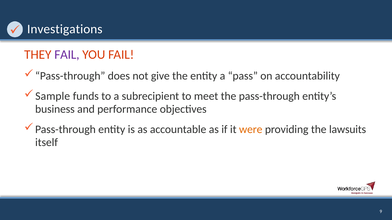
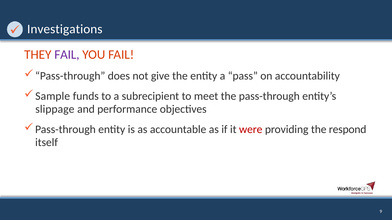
business: business -> slippage
were colour: orange -> red
lawsuits: lawsuits -> respond
